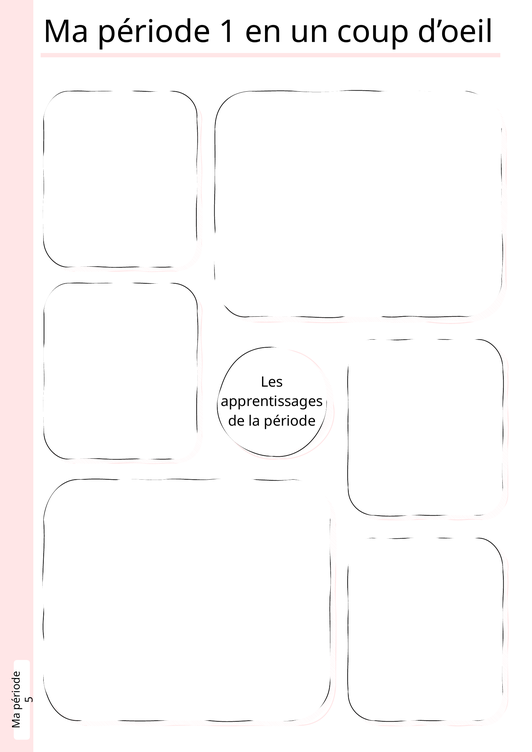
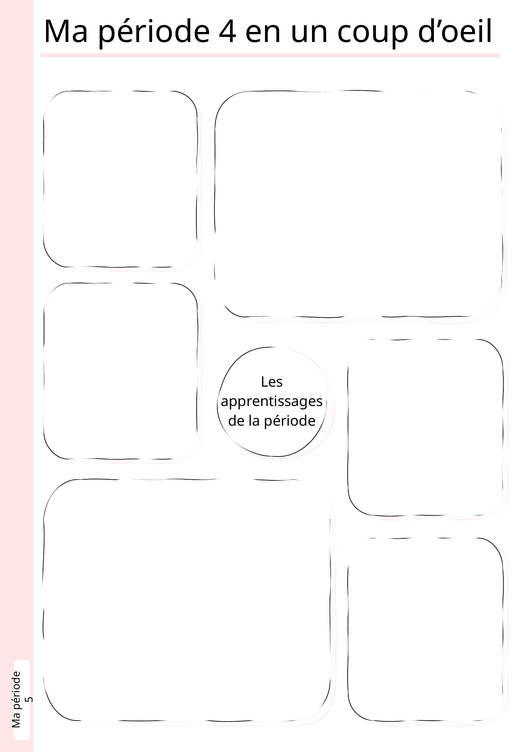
1: 1 -> 4
